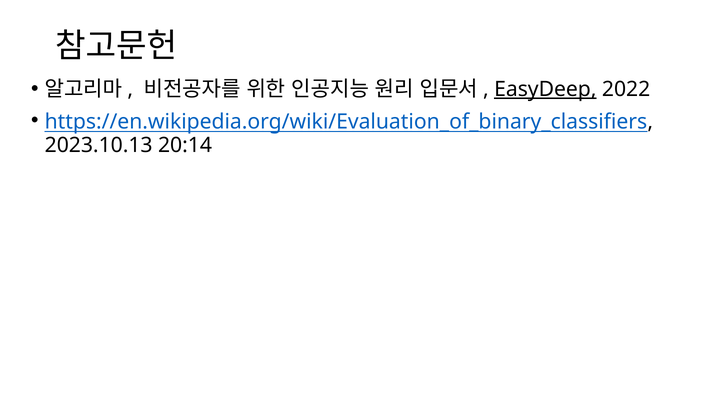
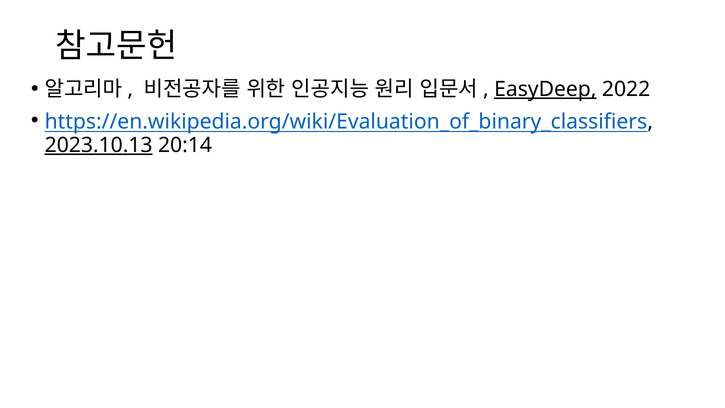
2023.10.13 underline: none -> present
